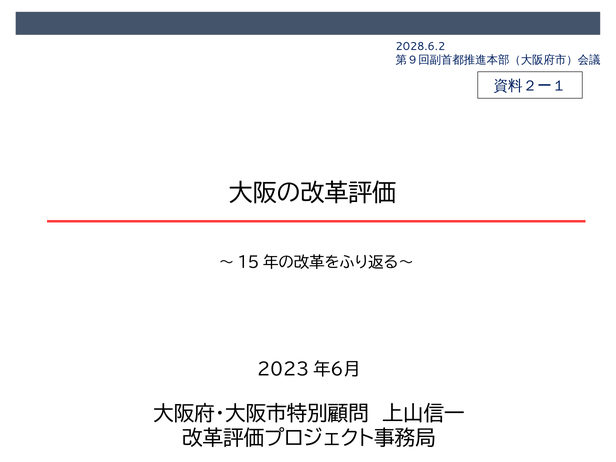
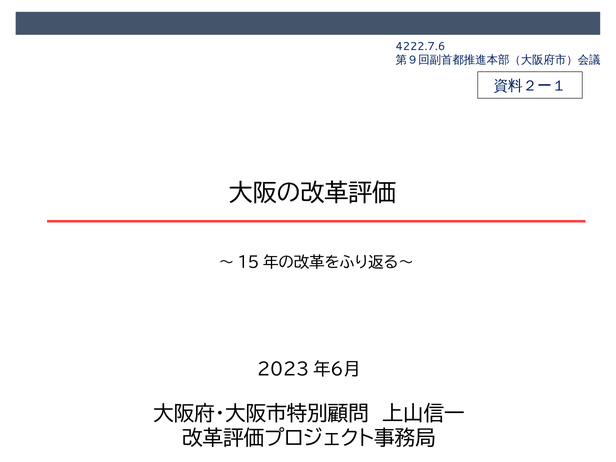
2028.6.2: 2028.6.2 -> 4222.7.6
